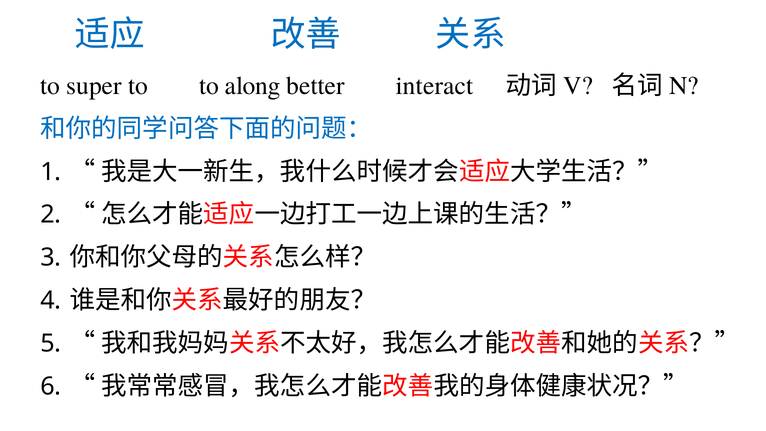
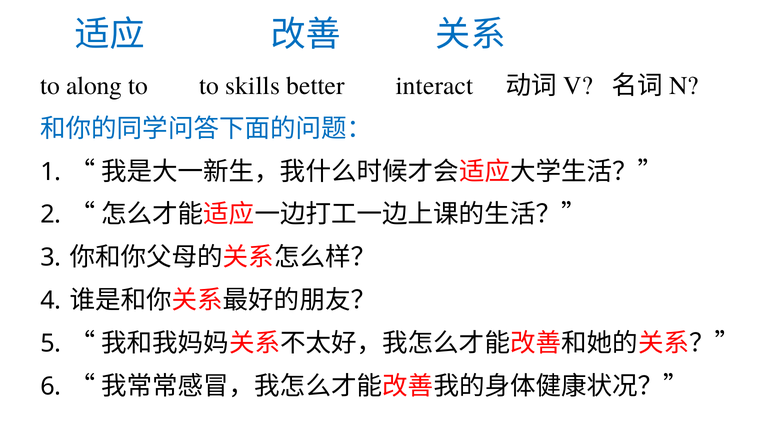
super: super -> along
along: along -> skills
